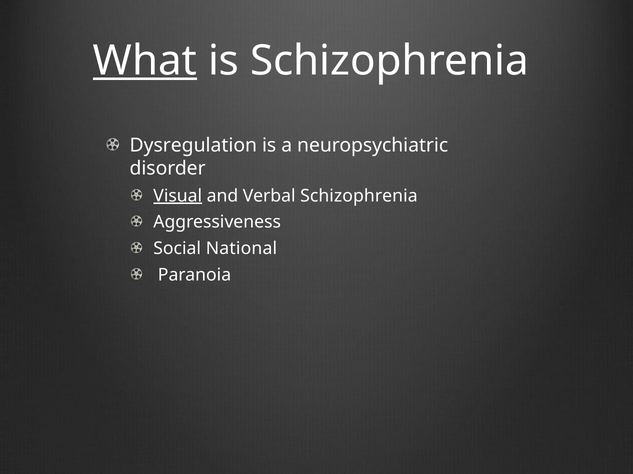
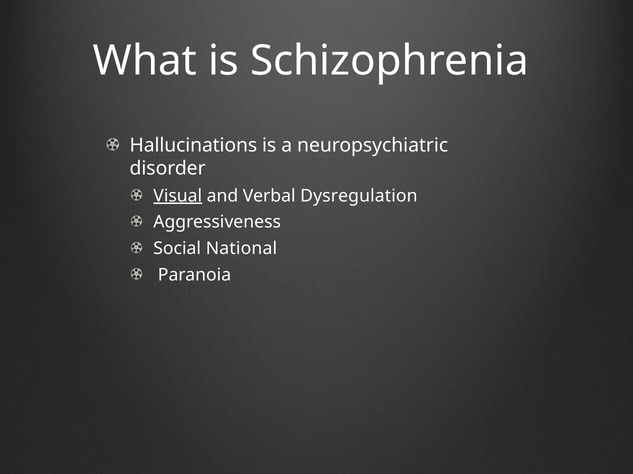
What underline: present -> none
Dysregulation: Dysregulation -> Hallucinations
Verbal Schizophrenia: Schizophrenia -> Dysregulation
